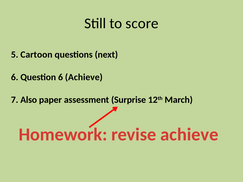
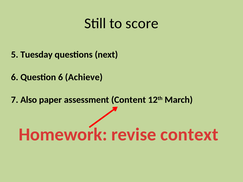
Cartoon: Cartoon -> Tuesday
Surprise: Surprise -> Content
revise achieve: achieve -> context
